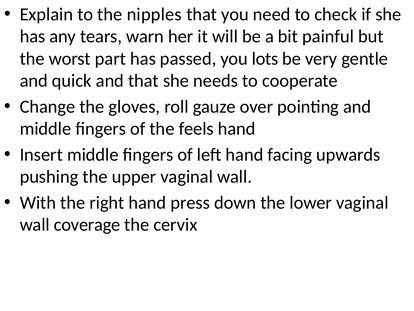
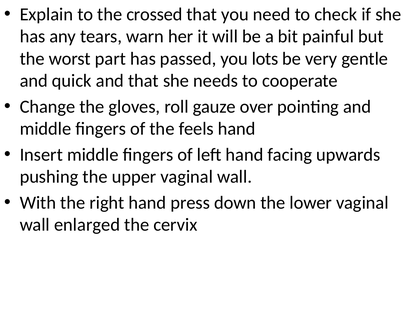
nipples: nipples -> crossed
coverage: coverage -> enlarged
